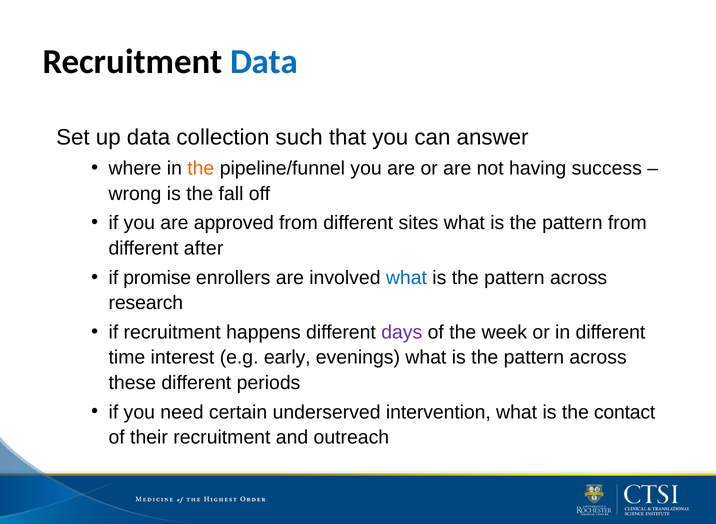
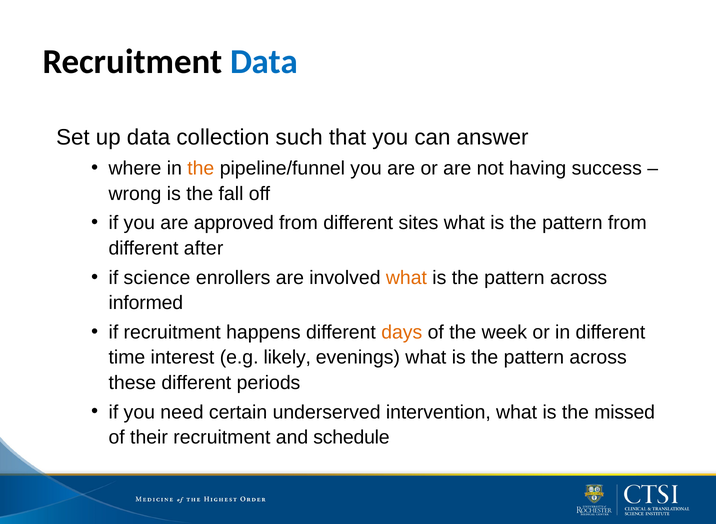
promise: promise -> science
what at (406, 278) colour: blue -> orange
research: research -> informed
days colour: purple -> orange
early: early -> likely
contact: contact -> missed
outreach: outreach -> schedule
